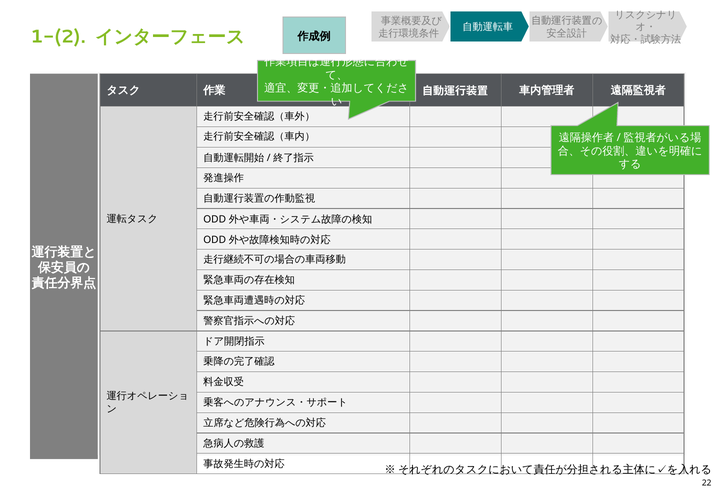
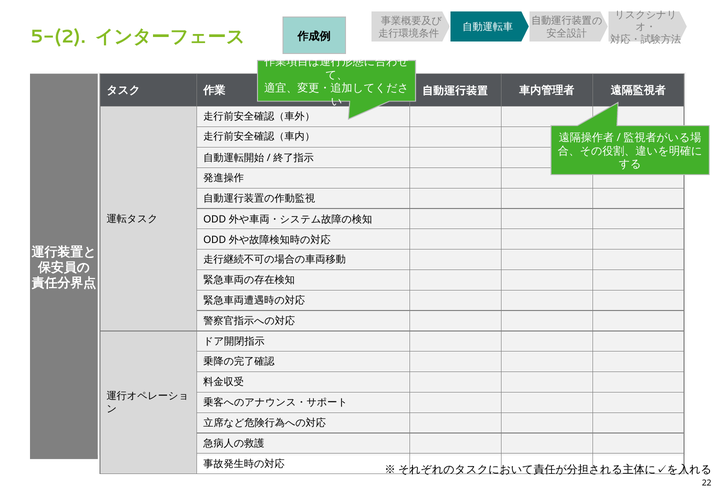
1-(2: 1-(2 -> 5-(2
